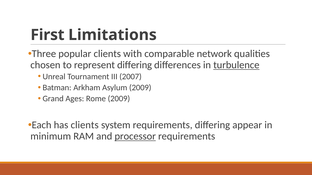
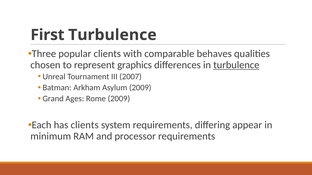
First Limitations: Limitations -> Turbulence
network: network -> behaves
represent differing: differing -> graphics
processor underline: present -> none
